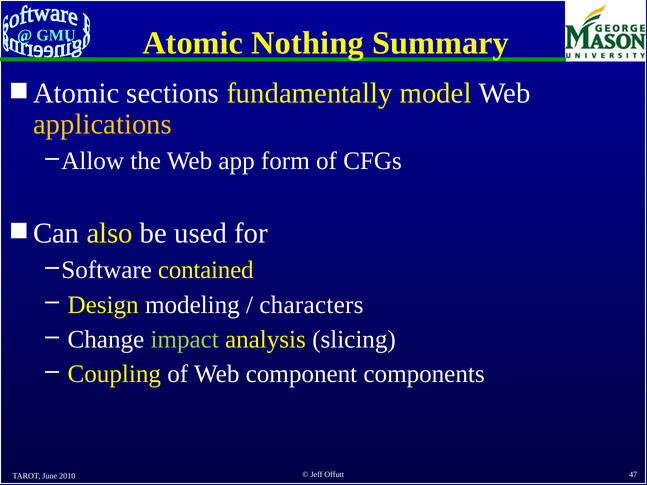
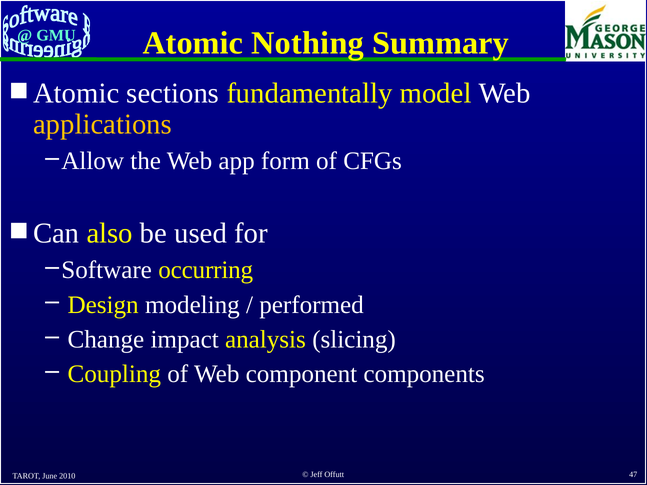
contained: contained -> occurring
characters: characters -> performed
impact colour: light green -> white
